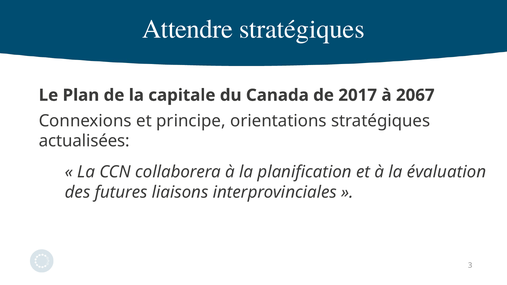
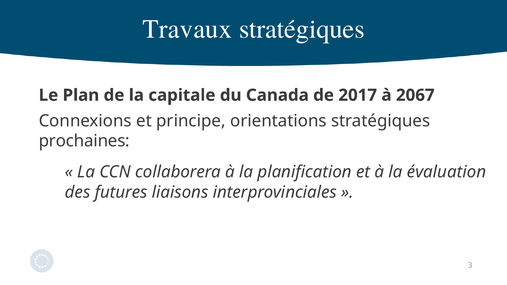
Attendre: Attendre -> Travaux
actualisées: actualisées -> prochaines
